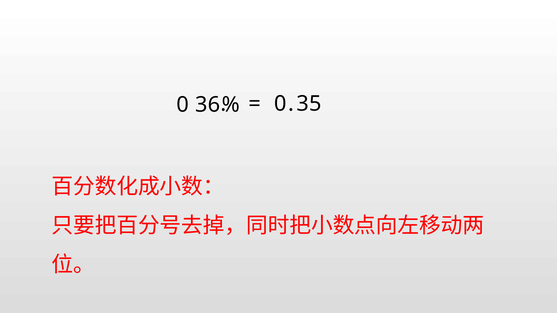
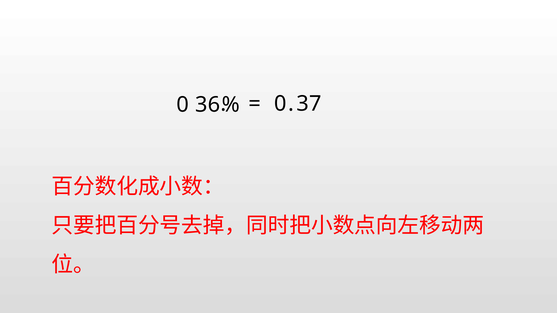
35: 35 -> 37
